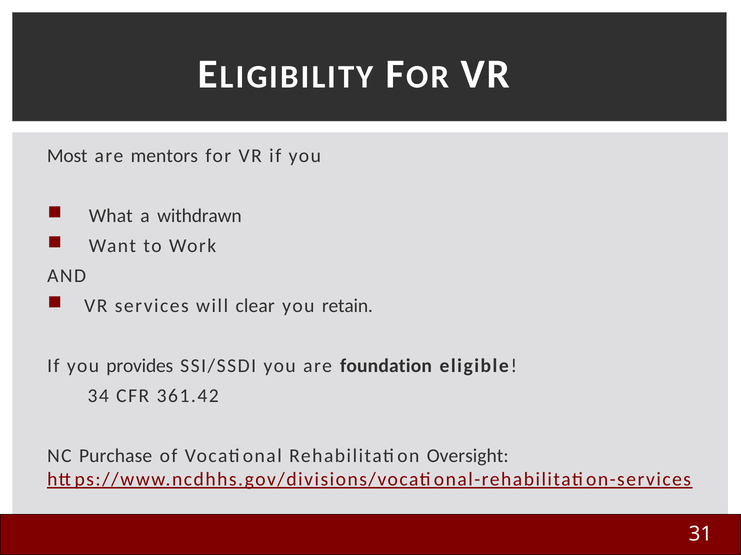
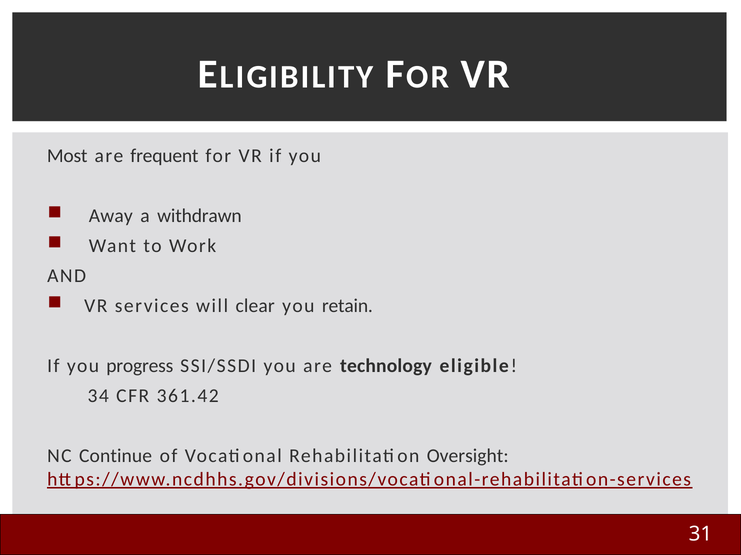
mentors: mentors -> frequent
What: What -> Away
provides: provides -> progress
foundation: foundation -> technology
Purchase: Purchase -> Continue
